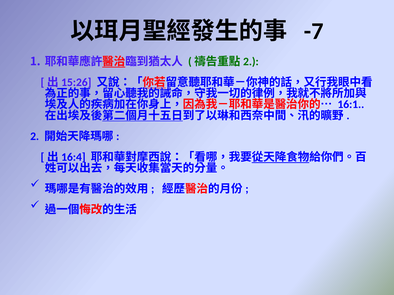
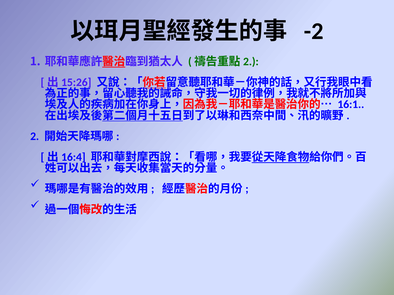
-7: -7 -> -2
